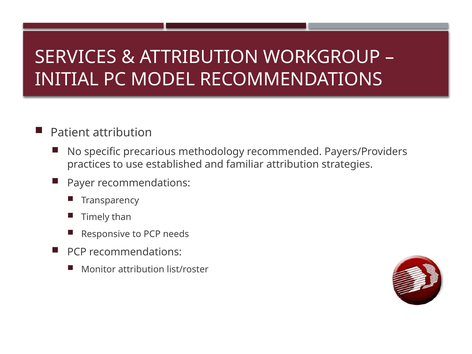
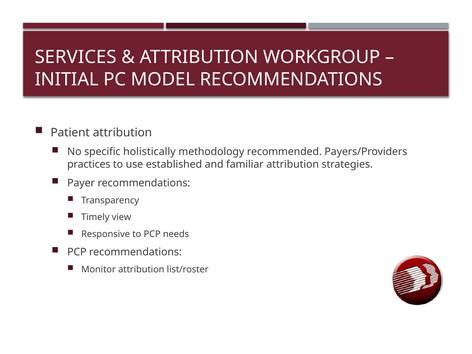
precarious: precarious -> holistically
than: than -> view
